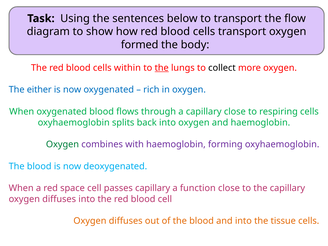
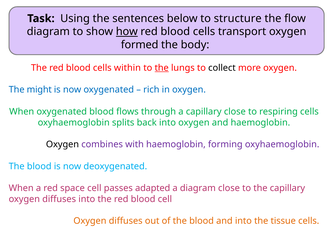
to transport: transport -> structure
how underline: none -> present
either: either -> might
Oxygen at (62, 144) colour: green -> black
passes capillary: capillary -> adapted
a function: function -> diagram
